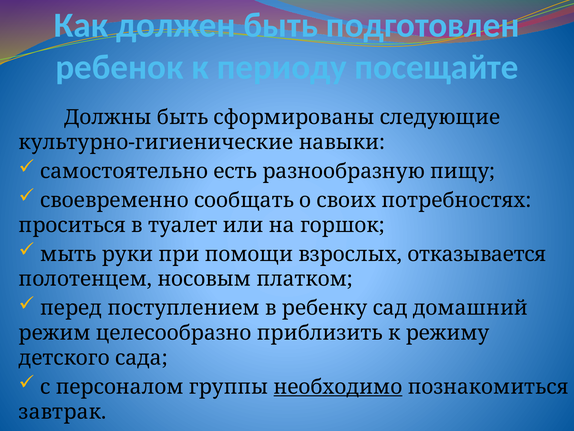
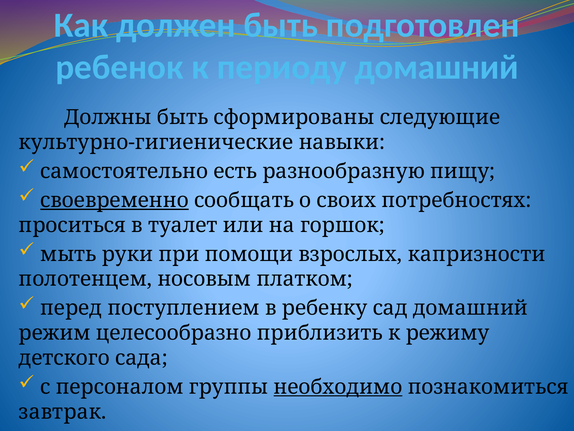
периоду посещайте: посещайте -> домашний
своевременно underline: none -> present
отказывается: отказывается -> капризности
